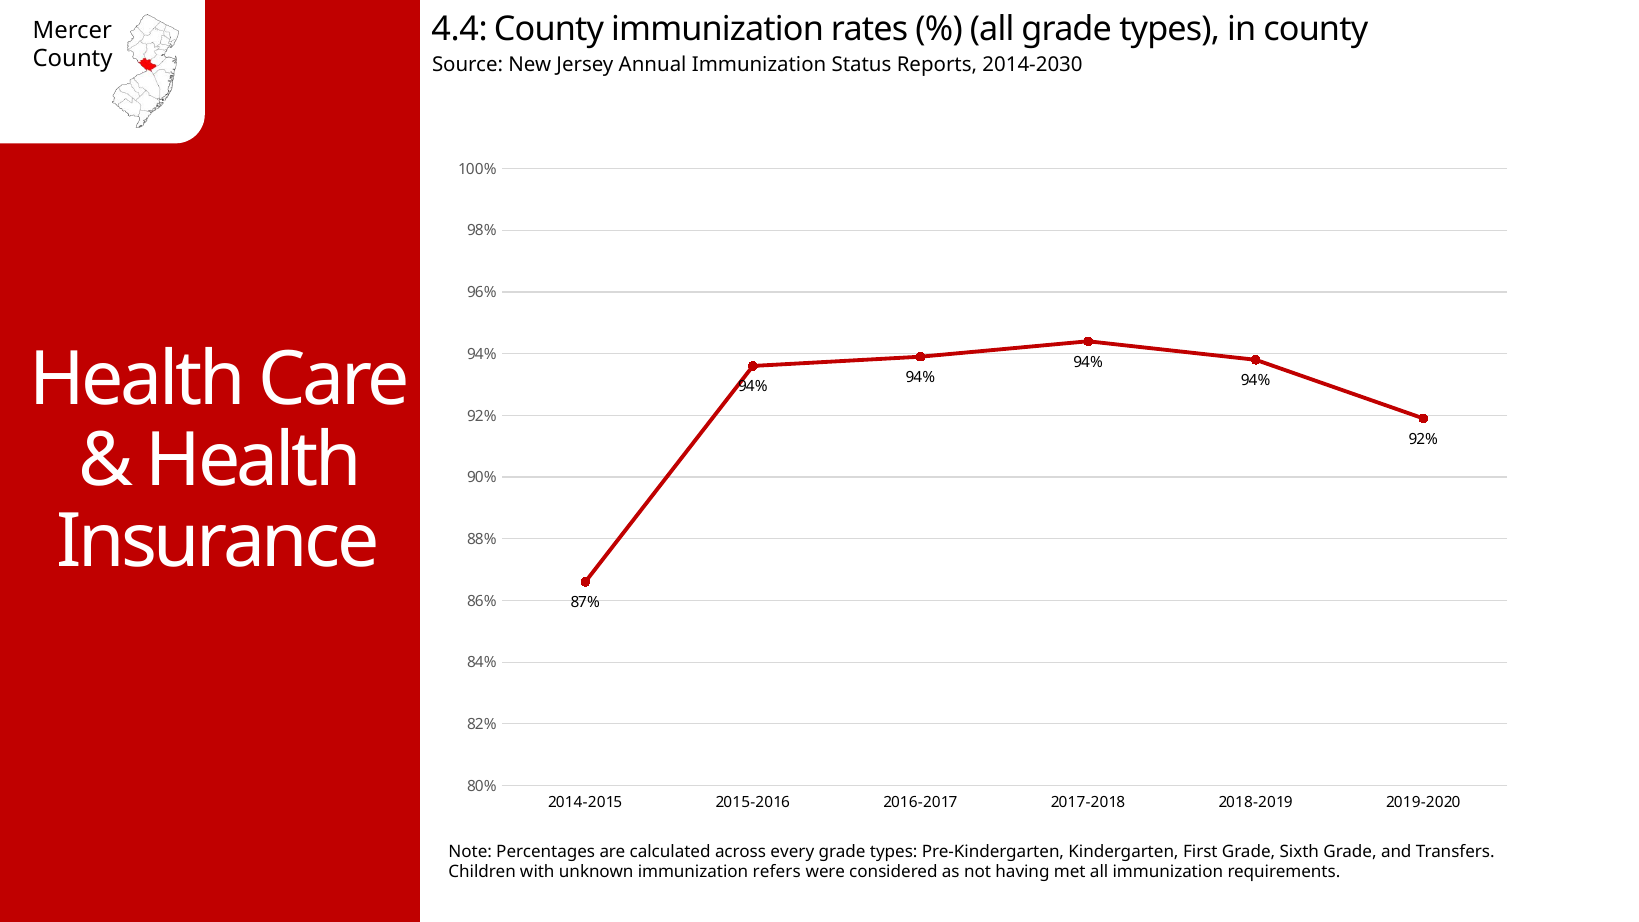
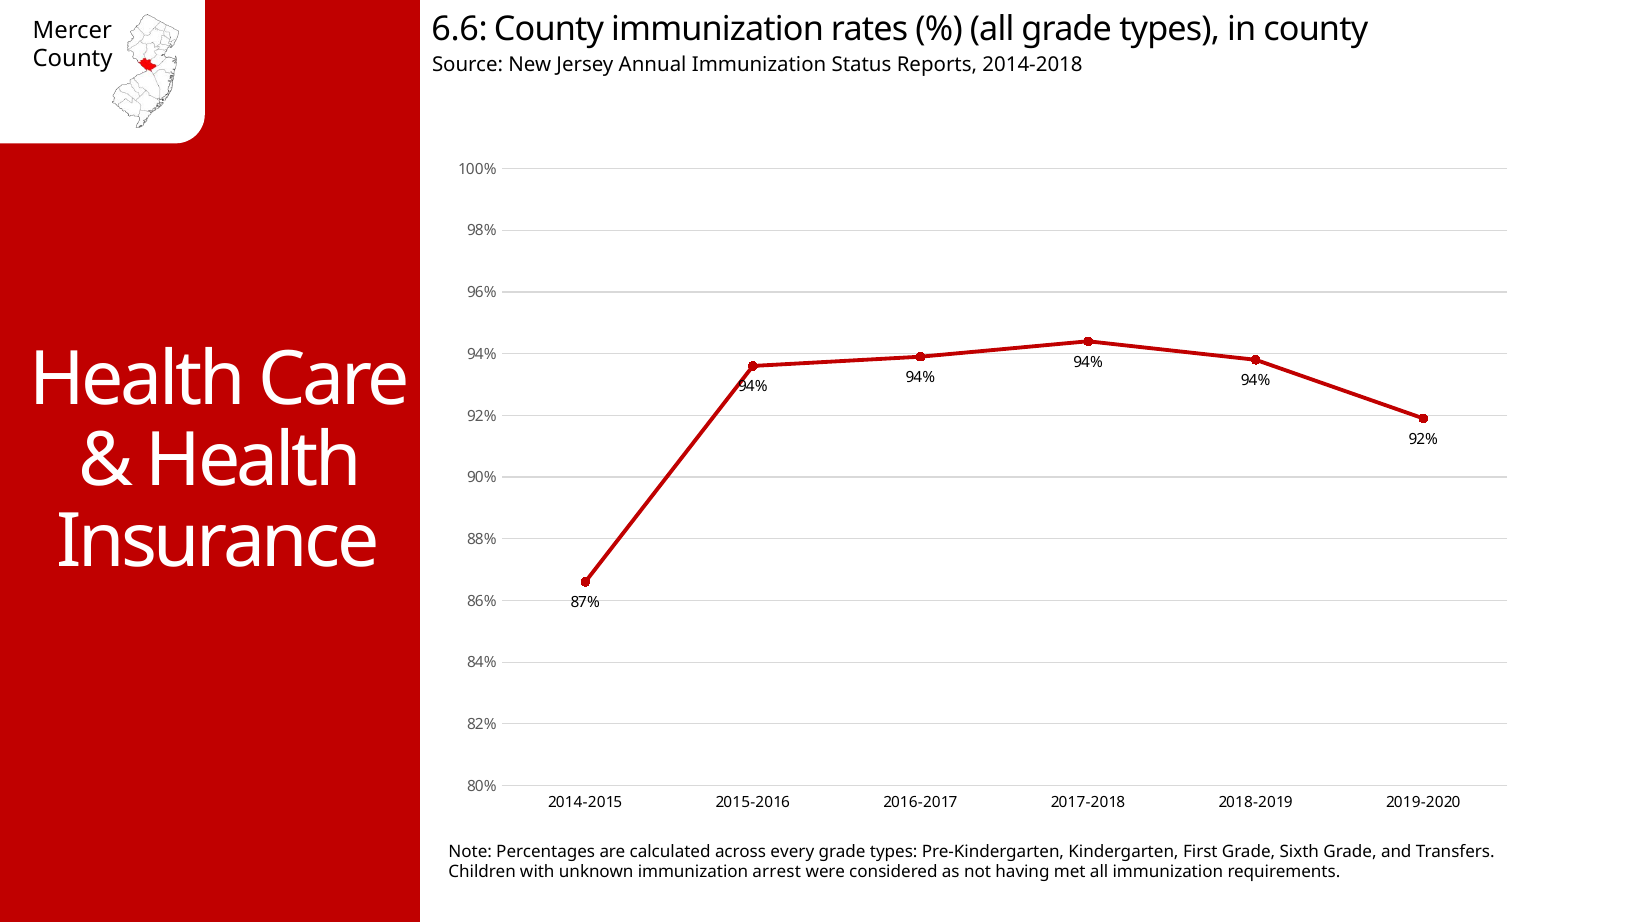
4.4: 4.4 -> 6.6
2014-2030: 2014-2030 -> 2014-2018
refers: refers -> arrest
